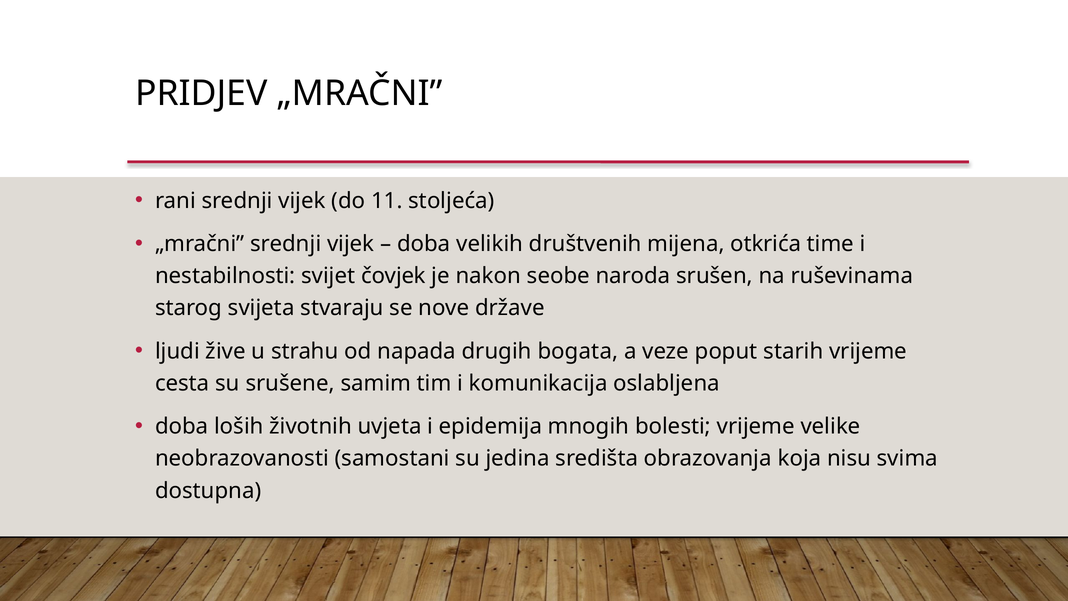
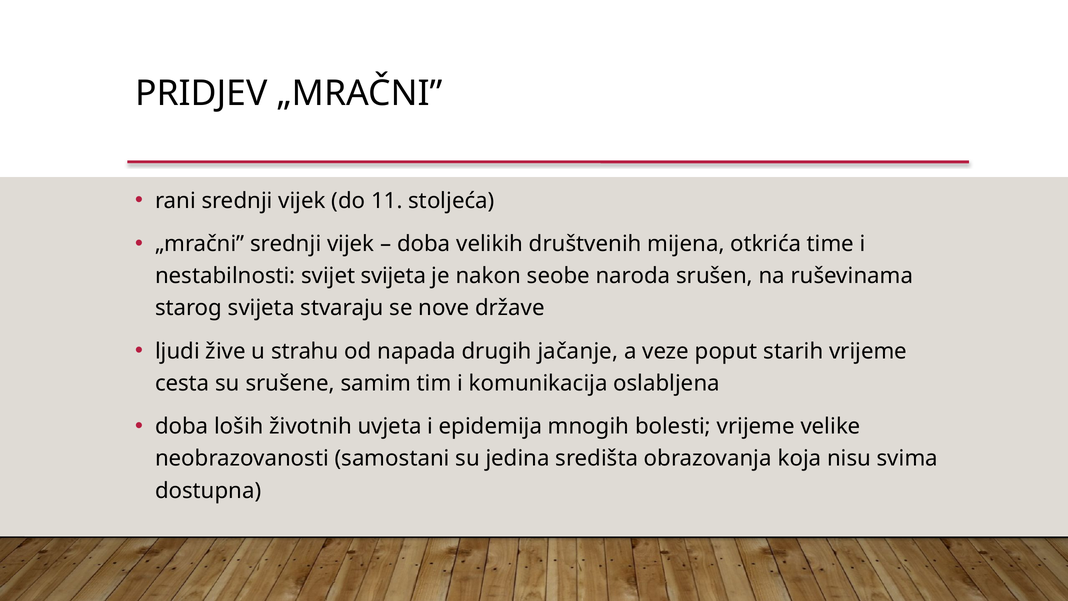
svijet čovjek: čovjek -> svijeta
bogata: bogata -> jačanje
